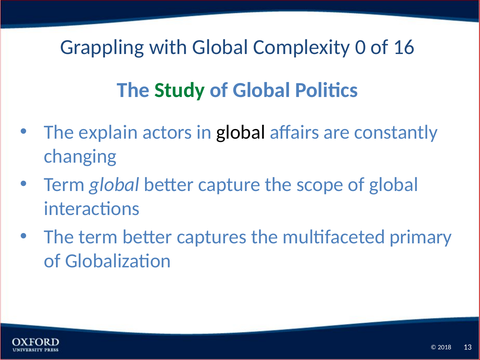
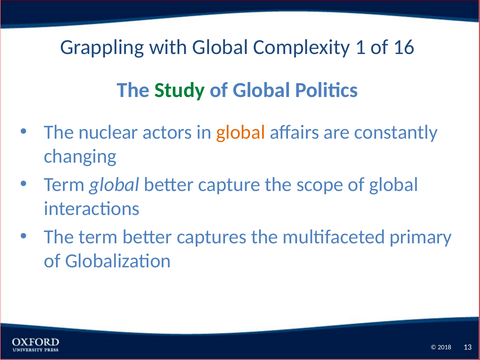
0: 0 -> 1
explain: explain -> nuclear
global at (241, 132) colour: black -> orange
